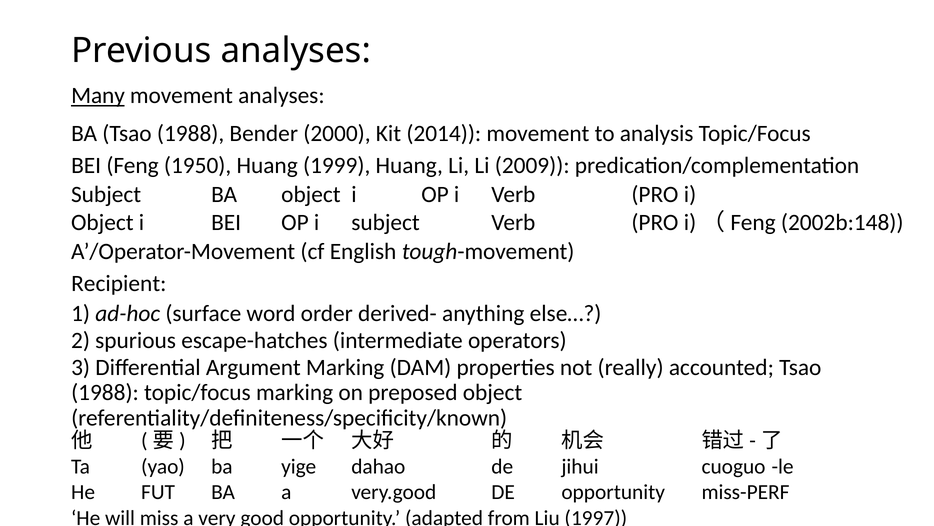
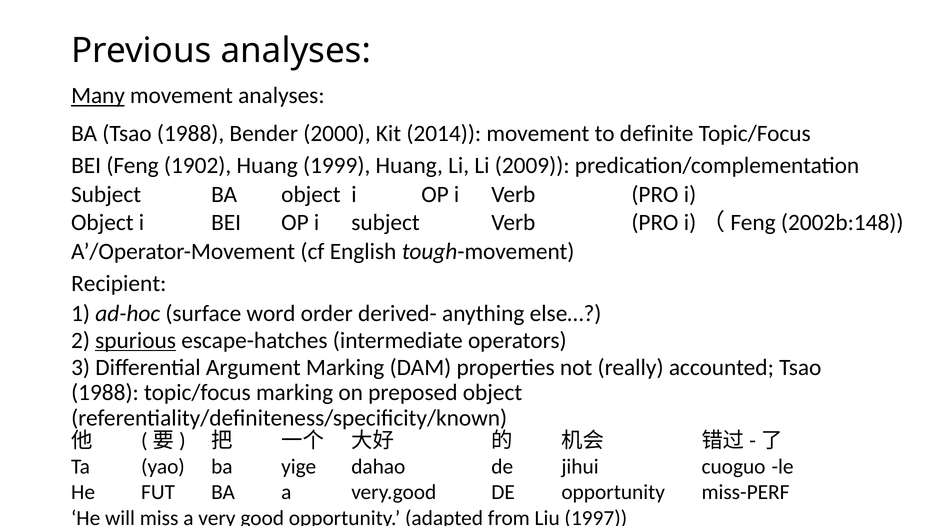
analysis: analysis -> definite
1950: 1950 -> 1902
spurious underline: none -> present
